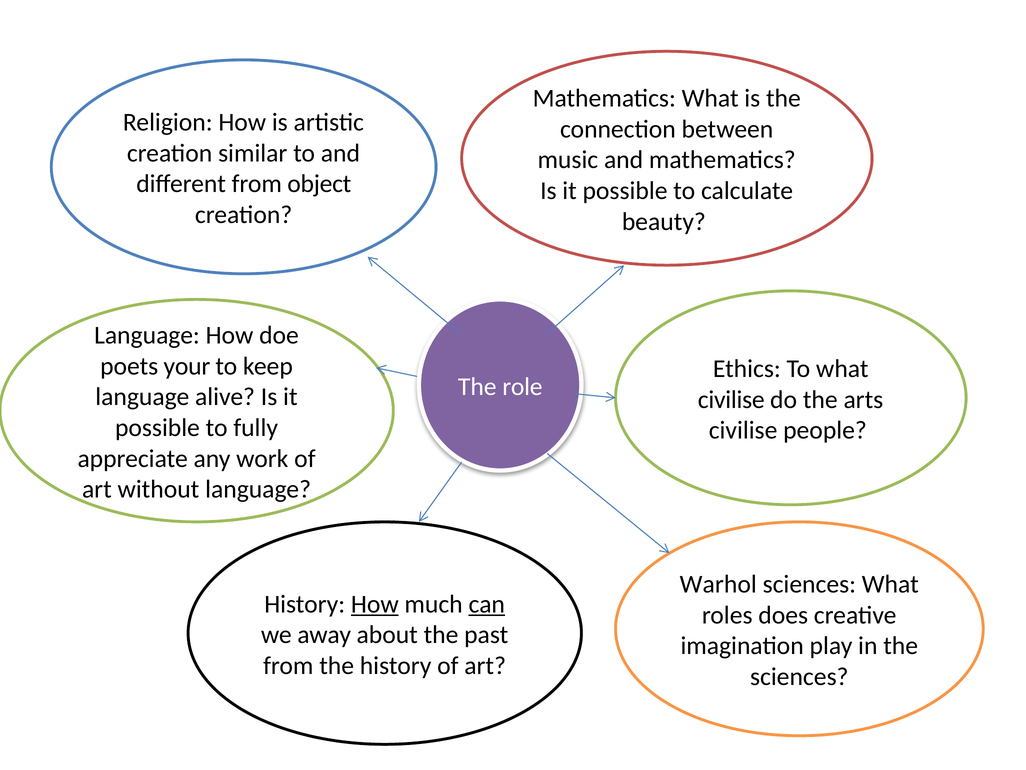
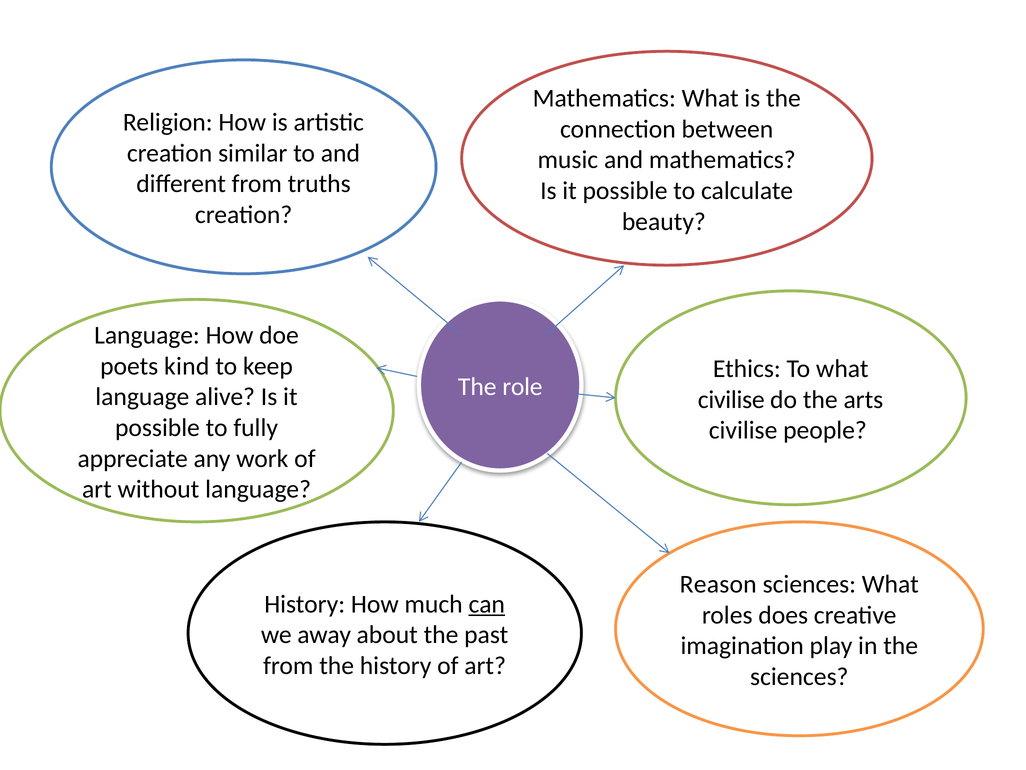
object: object -> truths
your: your -> kind
Warhol: Warhol -> Reason
How at (375, 604) underline: present -> none
